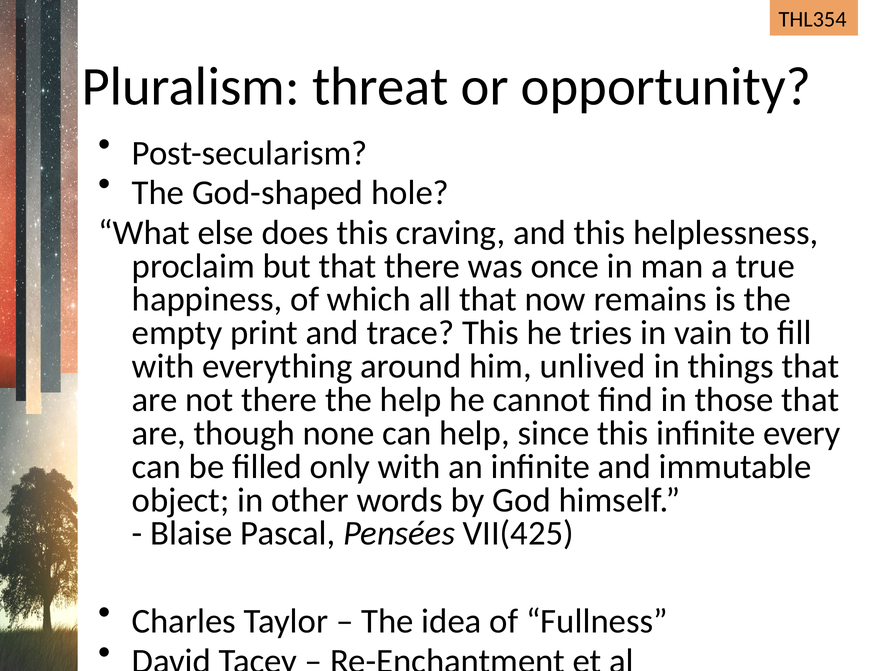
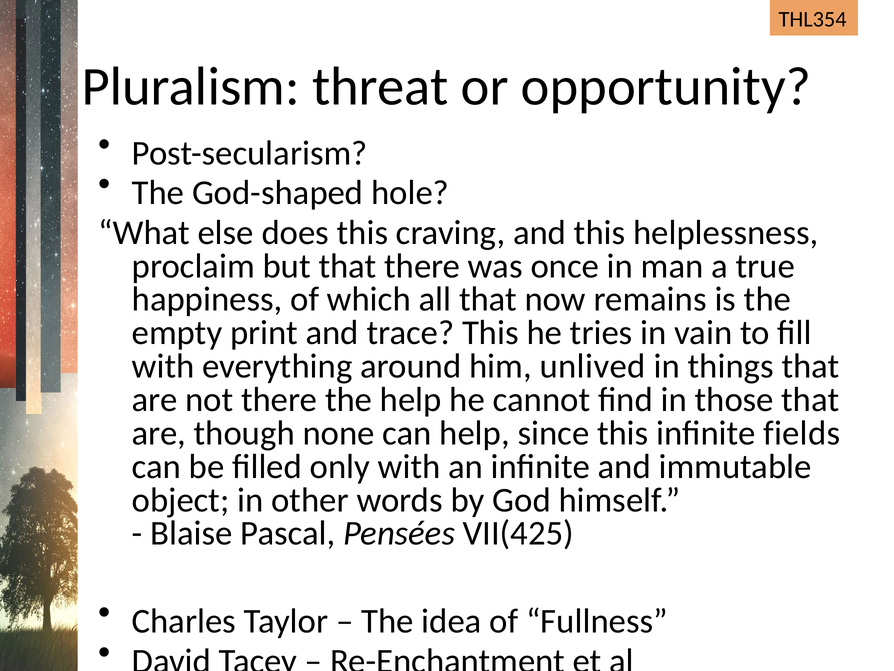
every: every -> fields
